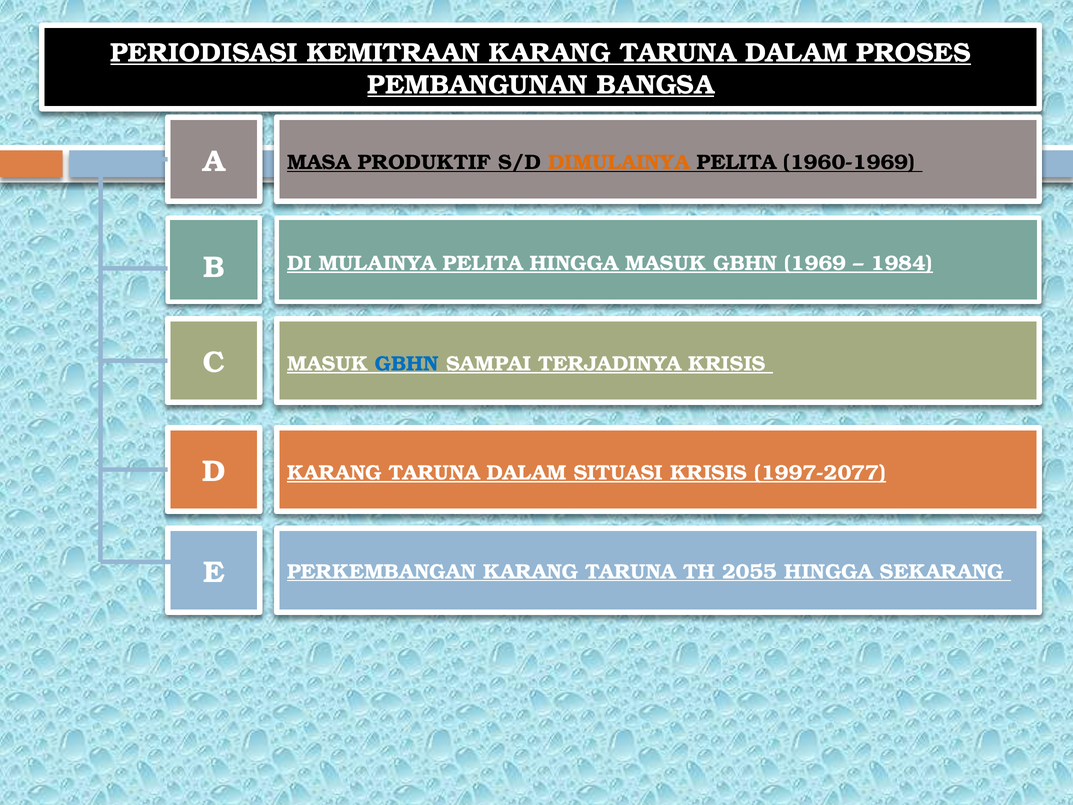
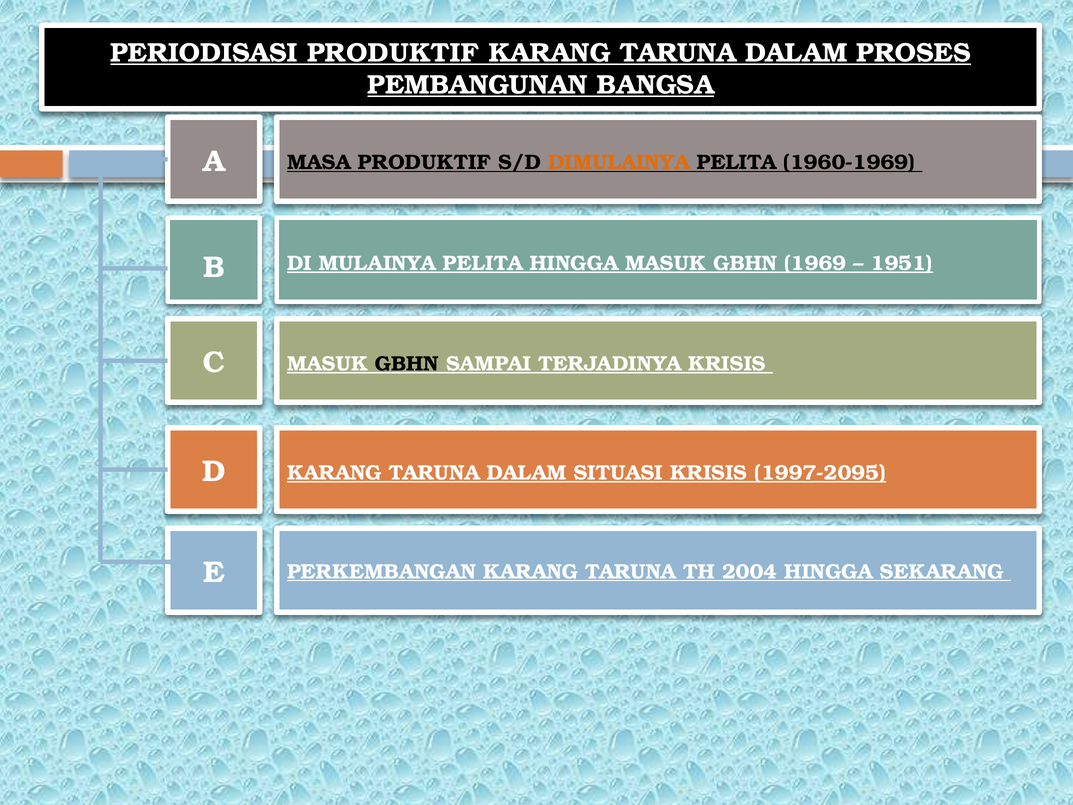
PERIODISASI KEMITRAAN: KEMITRAAN -> PRODUKTIF
1984: 1984 -> 1951
GBHN at (407, 364) colour: blue -> black
1997-2077: 1997-2077 -> 1997-2095
2055: 2055 -> 2004
